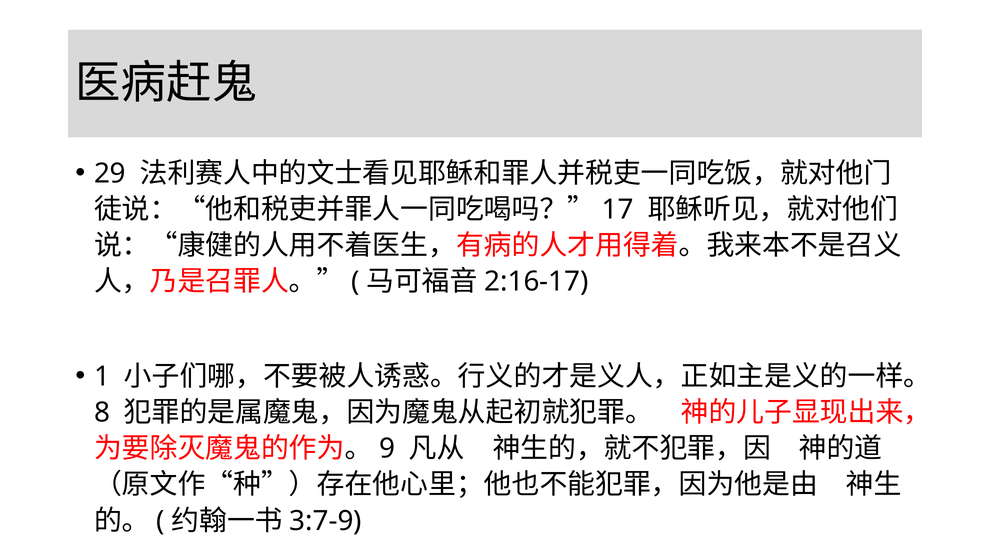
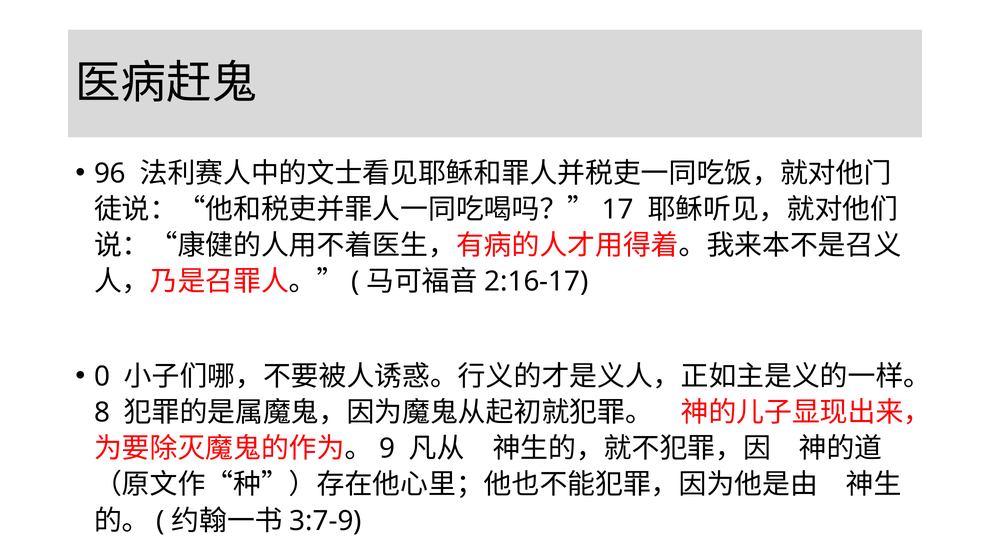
29: 29 -> 96
1: 1 -> 0
